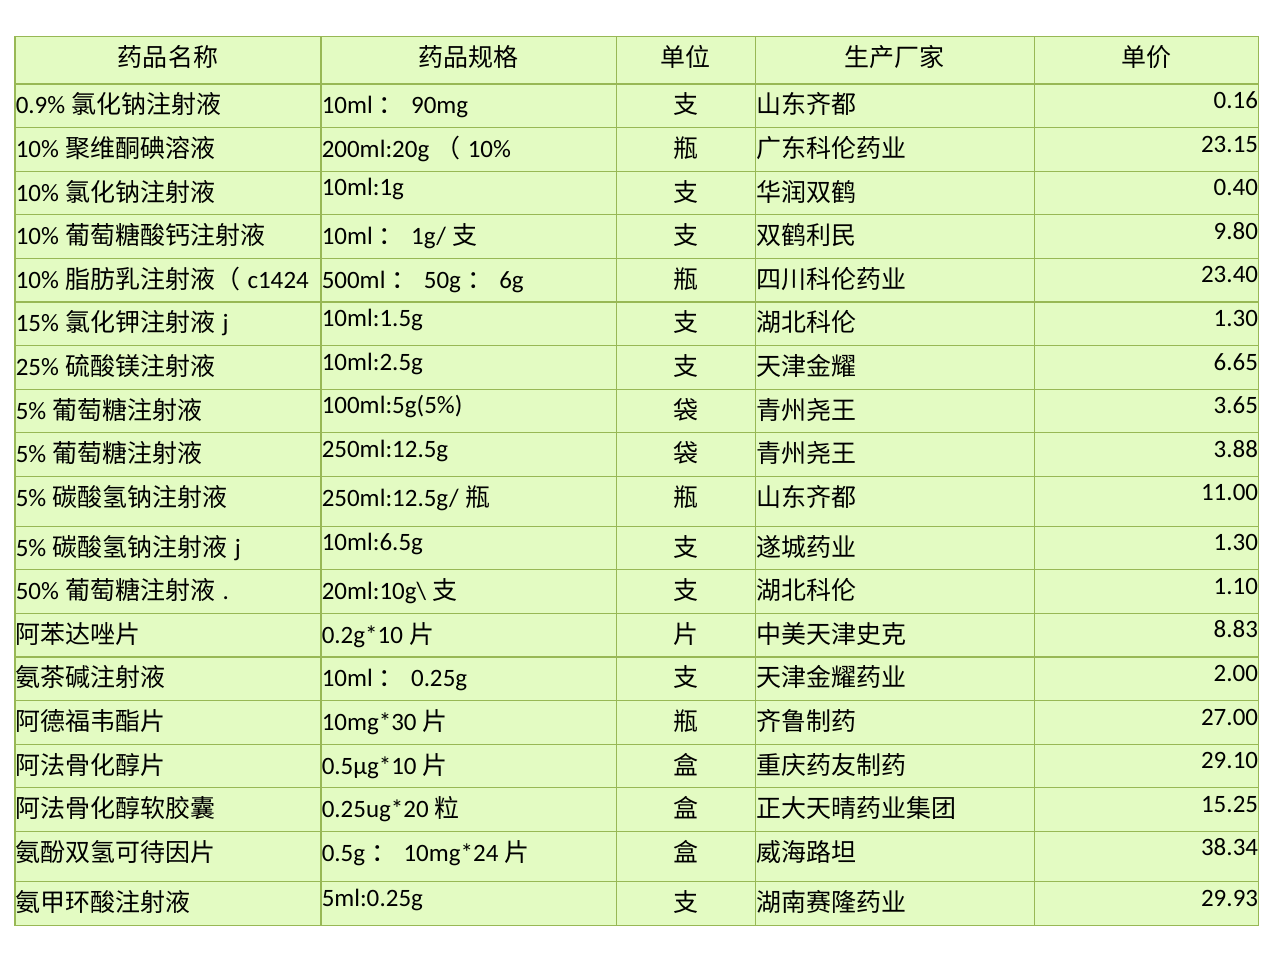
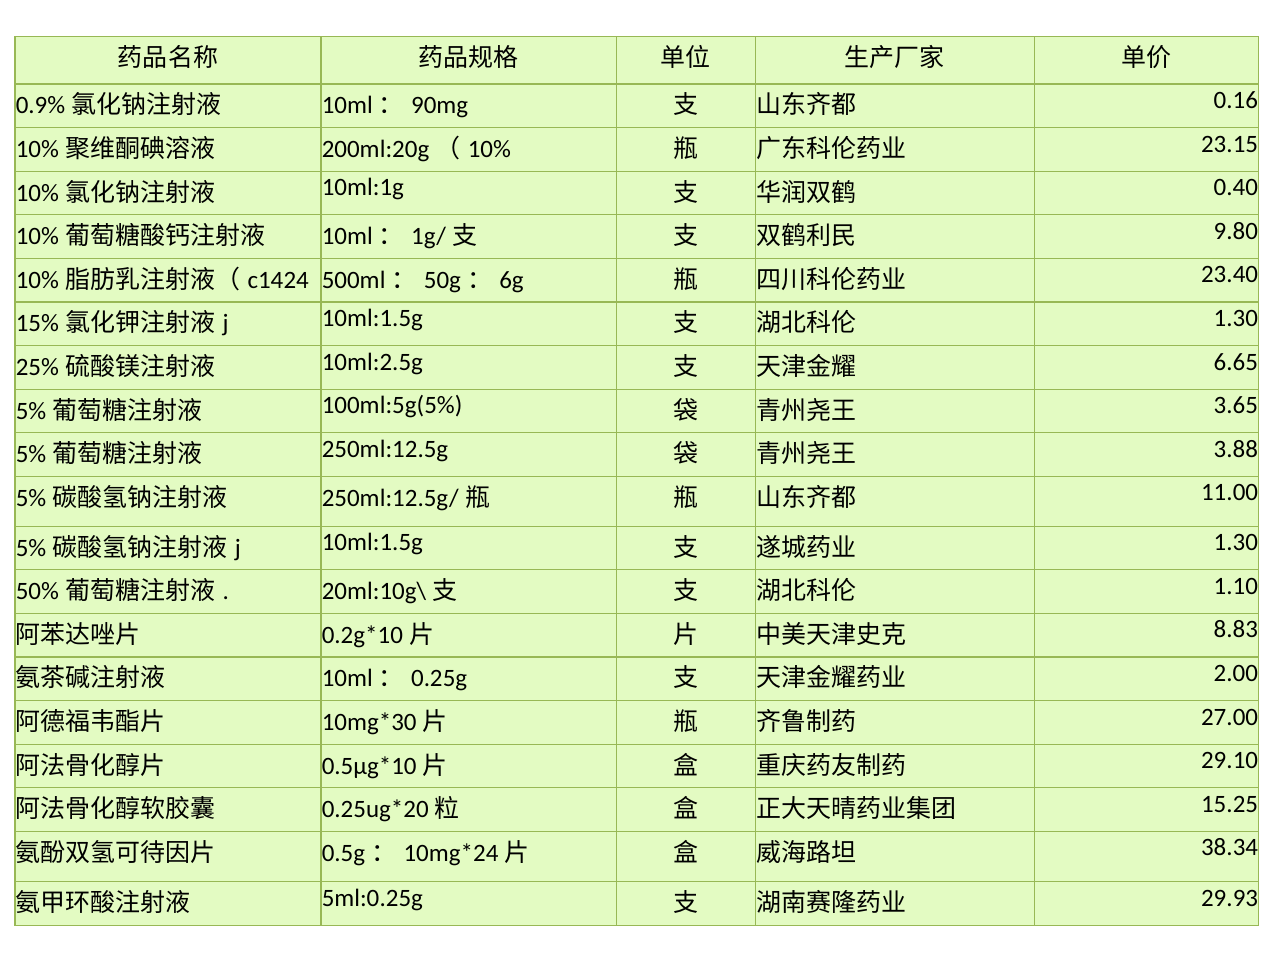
10ml:6.5g at (372, 543): 10ml:6.5g -> 10ml:1.5g
